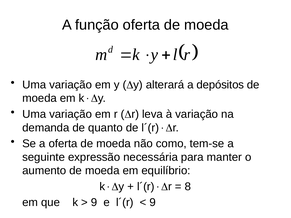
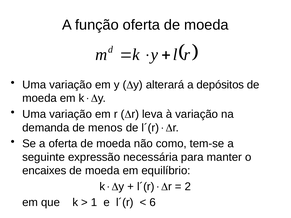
quanto: quanto -> menos
aumento: aumento -> encaixes
8: 8 -> 2
9 at (94, 203): 9 -> 1
9 at (153, 203): 9 -> 6
